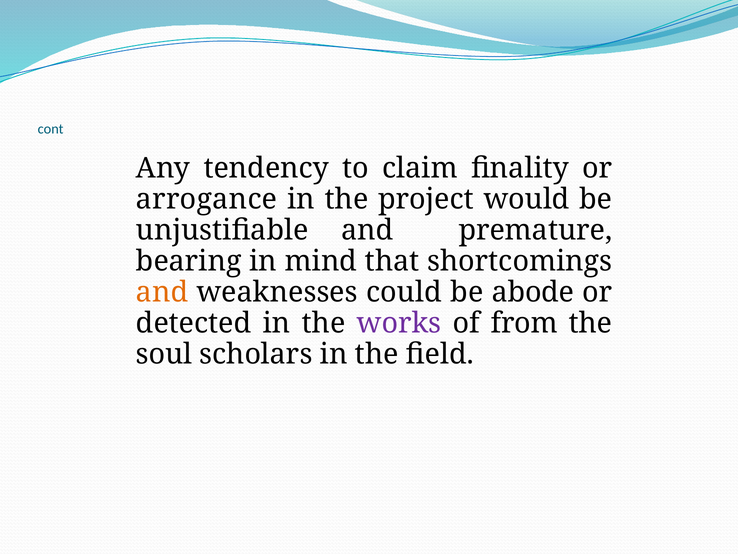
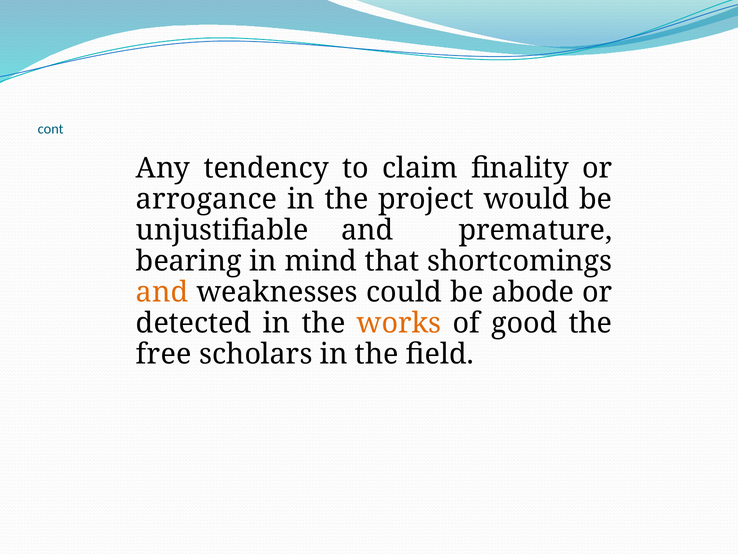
works colour: purple -> orange
from: from -> good
soul: soul -> free
